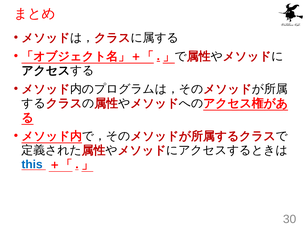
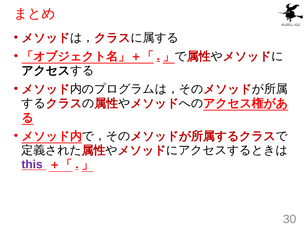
this colour: blue -> purple
